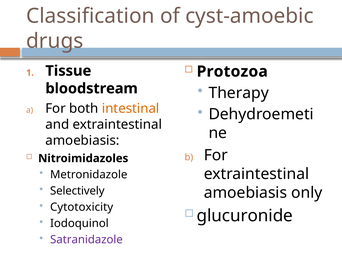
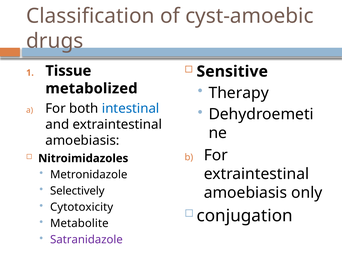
Protozoa: Protozoa -> Sensitive
bloodstream: bloodstream -> metabolized
intestinal colour: orange -> blue
glucuronide: glucuronide -> conjugation
Iodoquinol: Iodoquinol -> Metabolite
